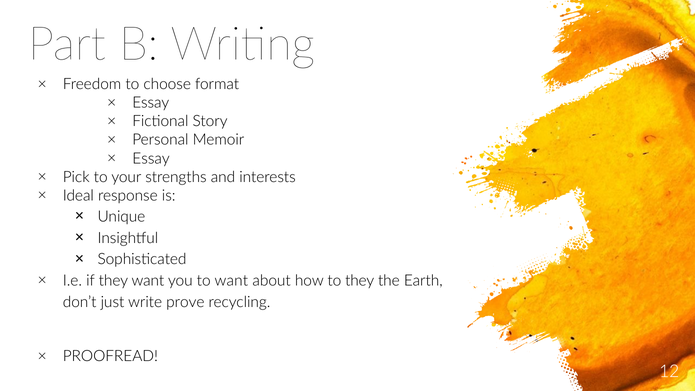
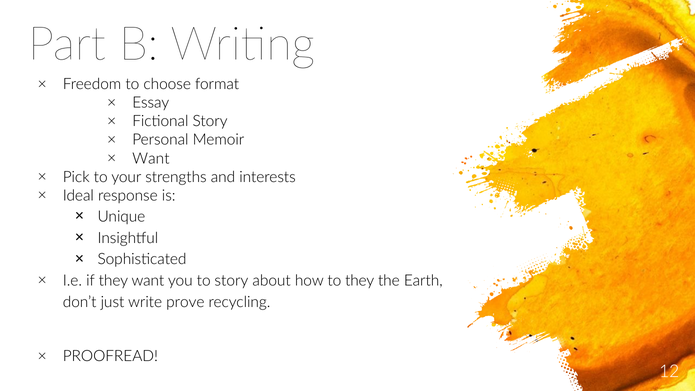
Essay at (151, 158): Essay -> Want
to want: want -> story
